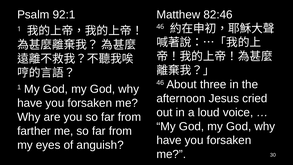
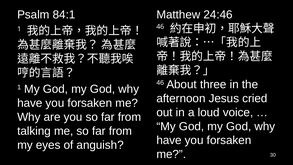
92:1: 92:1 -> 84:1
82:46: 82:46 -> 24:46
farther: farther -> talking
